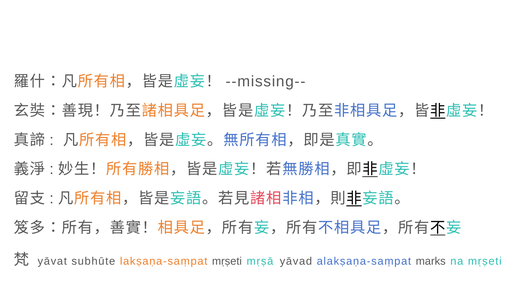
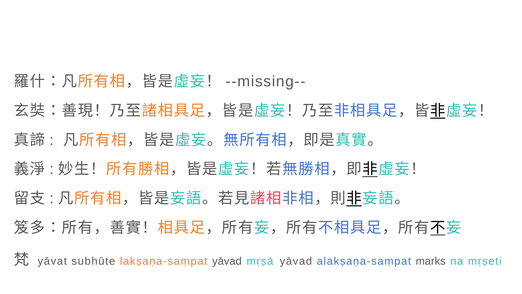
lakṣaṇa-saṃpat mṛṣeti: mṛṣeti -> yāvad
